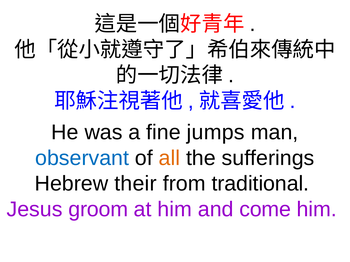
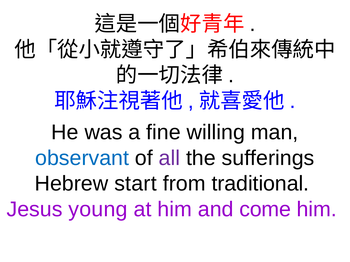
jumps: jumps -> willing
all colour: orange -> purple
their: their -> start
groom: groom -> young
